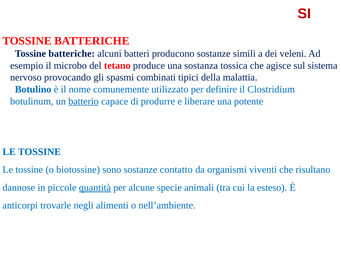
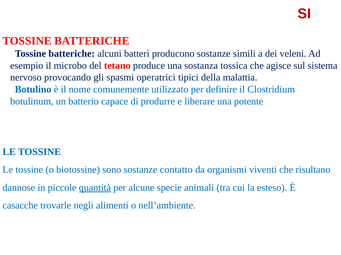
combinati: combinati -> operatrici
batterio underline: present -> none
anticorpi: anticorpi -> casacche
